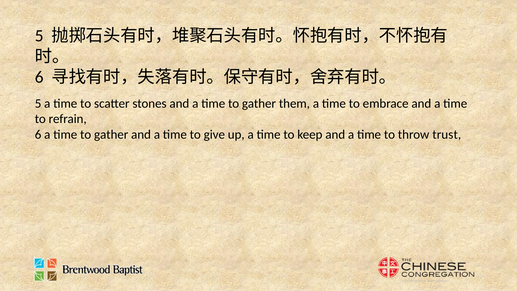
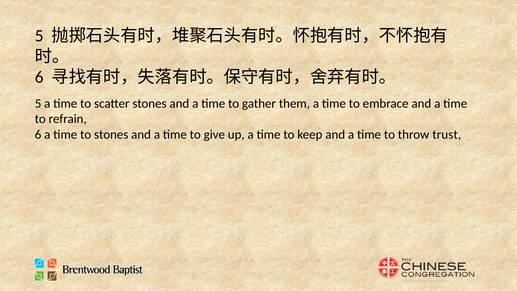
gather at (111, 134): gather -> stones
